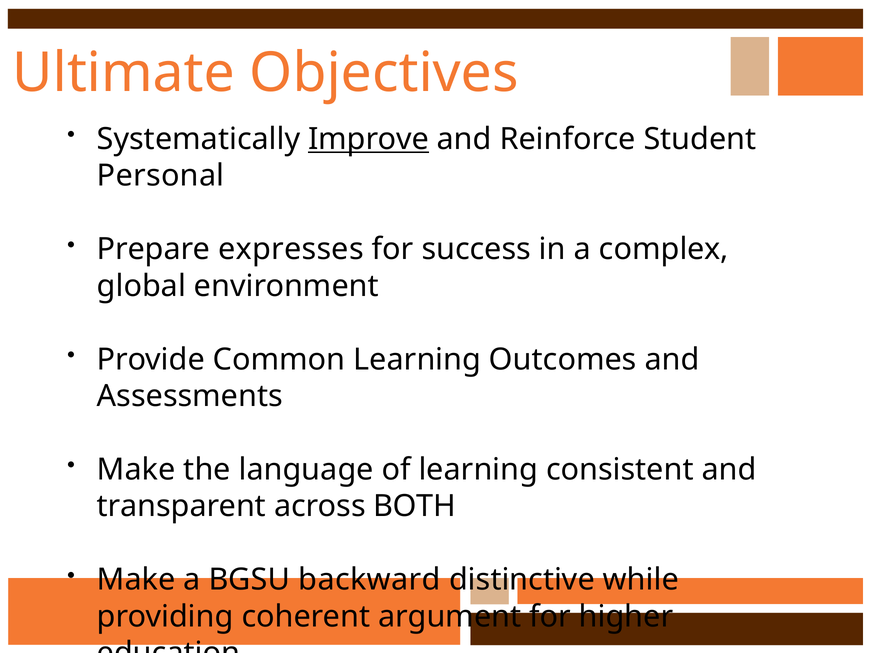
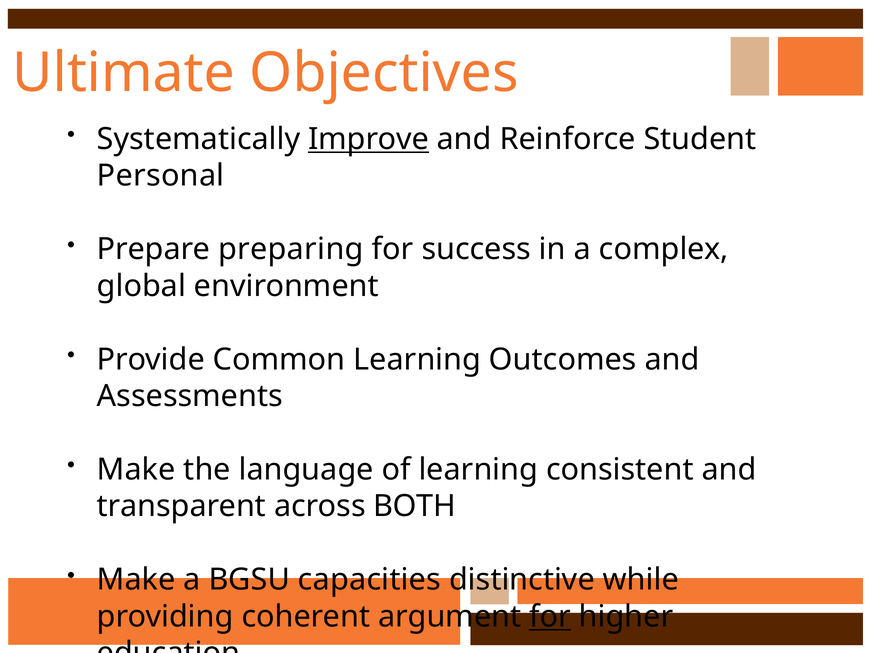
expresses: expresses -> preparing
backward: backward -> capacities
for at (550, 617) underline: none -> present
